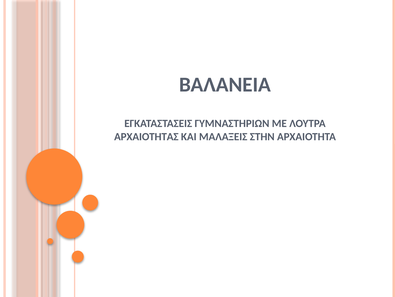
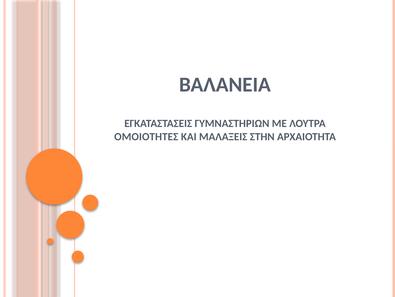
ΑΡΧΑΙΟΤΗΤΑΣ: ΑΡΧΑΙΟΤΗΤΑΣ -> ΟΜΟΙΟΤΗΤΕΣ
